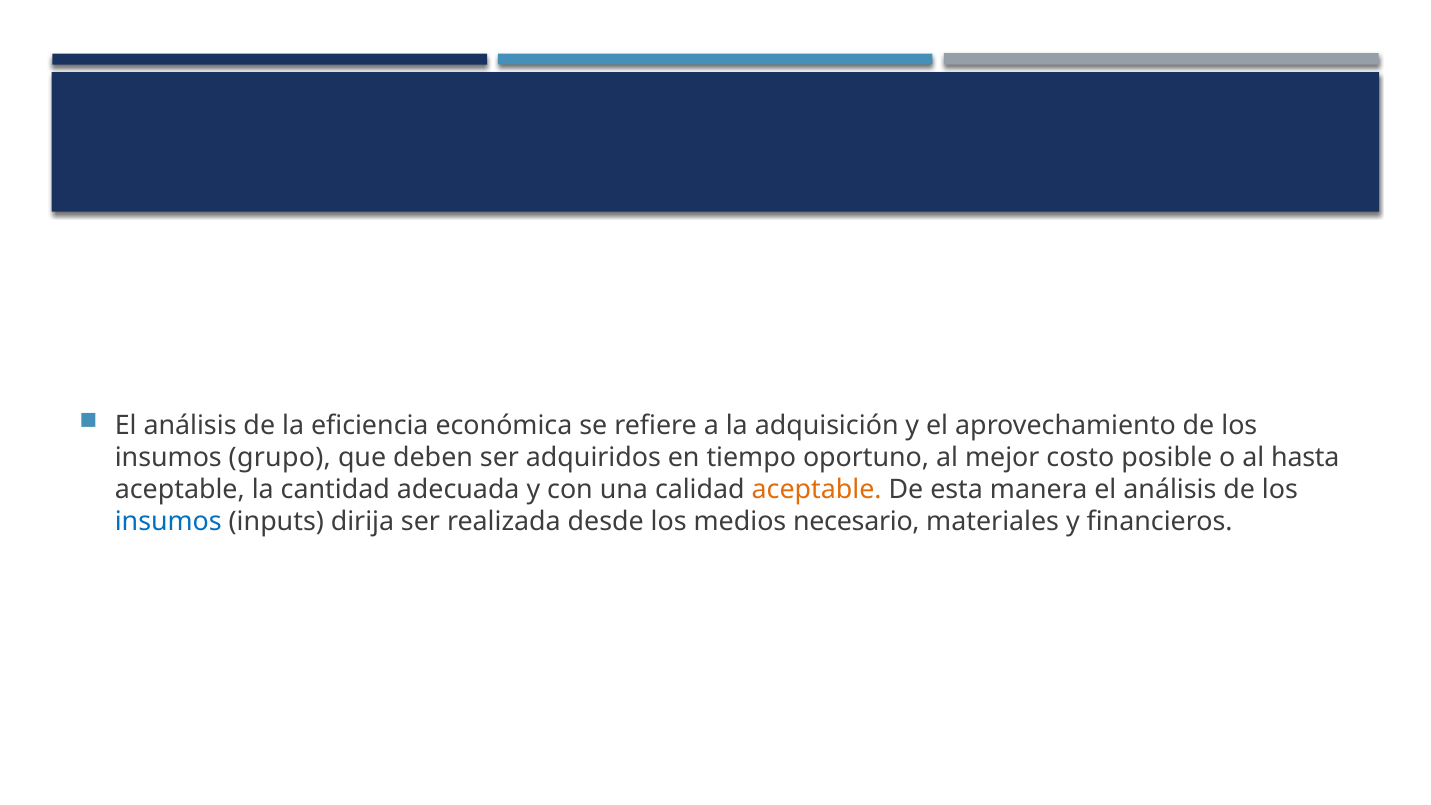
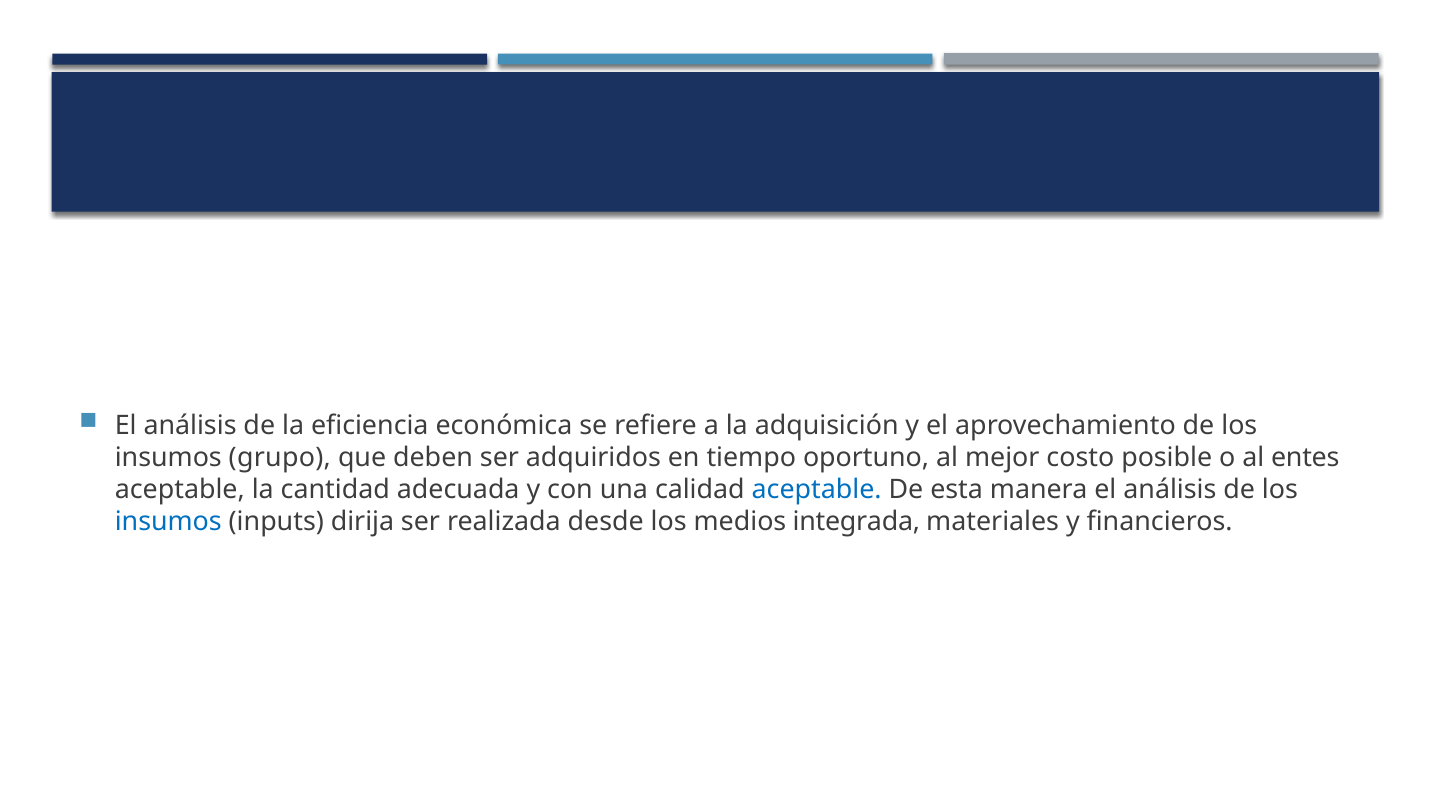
hasta: hasta -> entes
aceptable at (817, 490) colour: orange -> blue
necesario: necesario -> integrada
